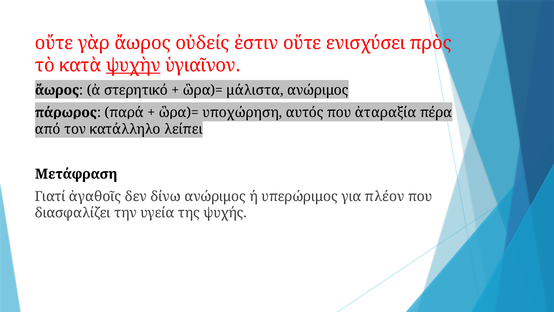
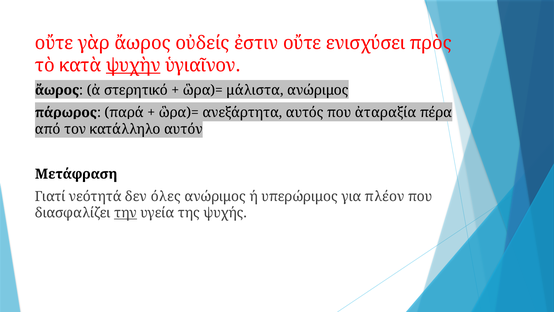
υποχώρηση: υποχώρηση -> ανεξάρτητα
λείπει: λείπει -> αυτόν
ἀγαθοῖς: ἀγαθοῖς -> νεότητά
δίνω: δίνω -> όλες
την underline: none -> present
